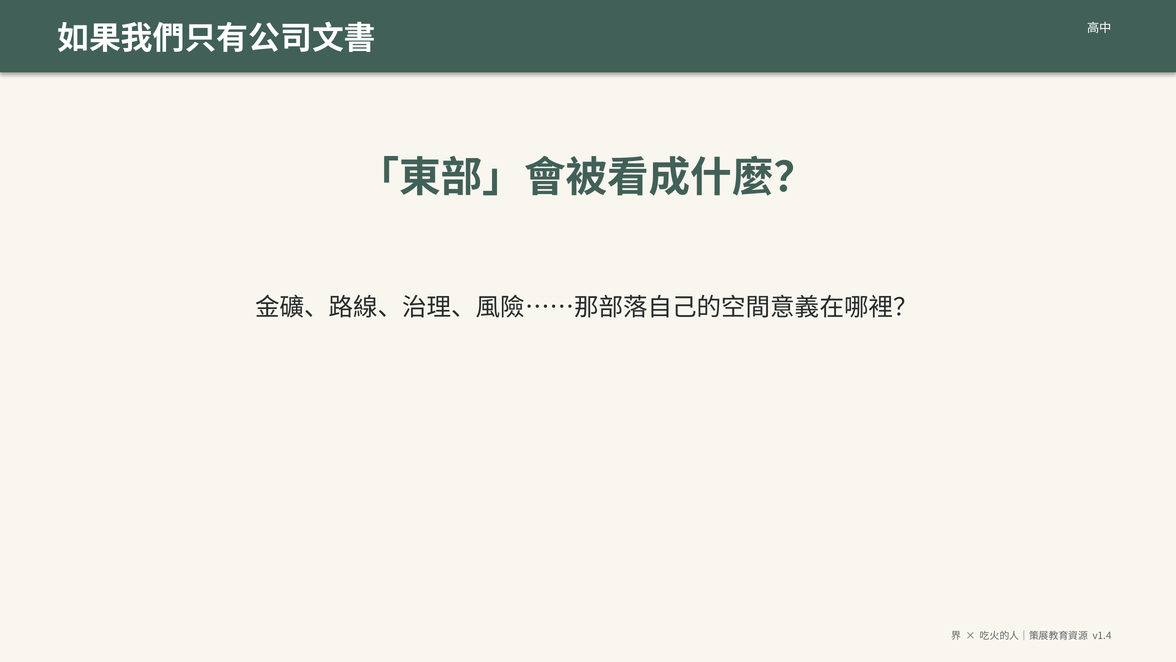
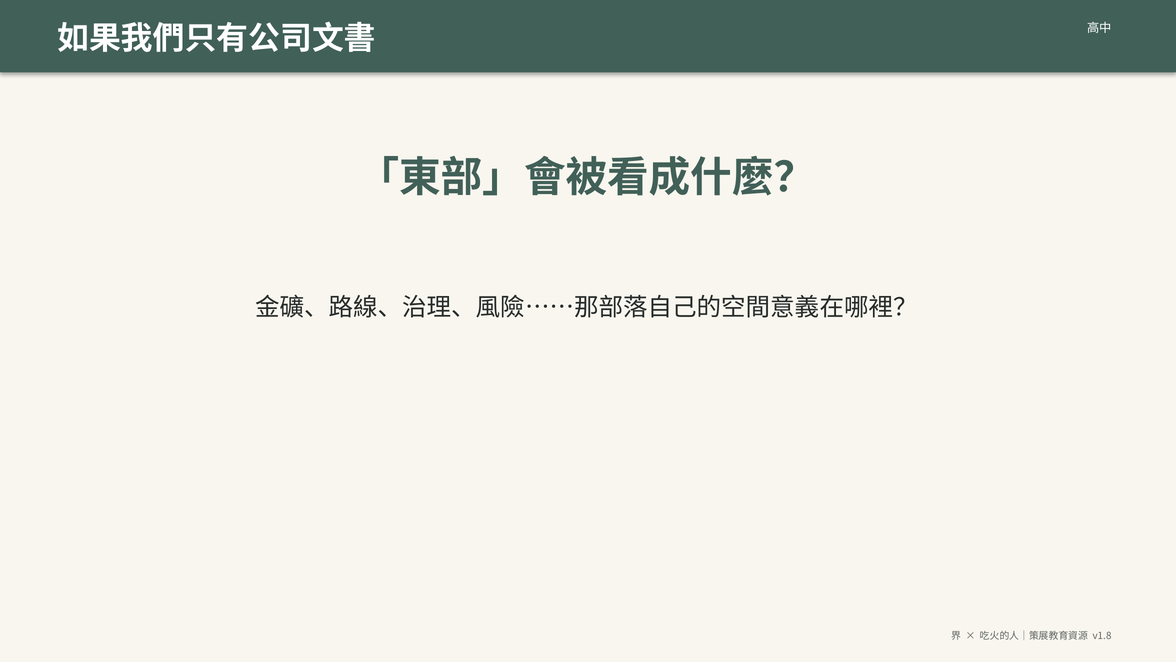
v1.4: v1.4 -> v1.8
